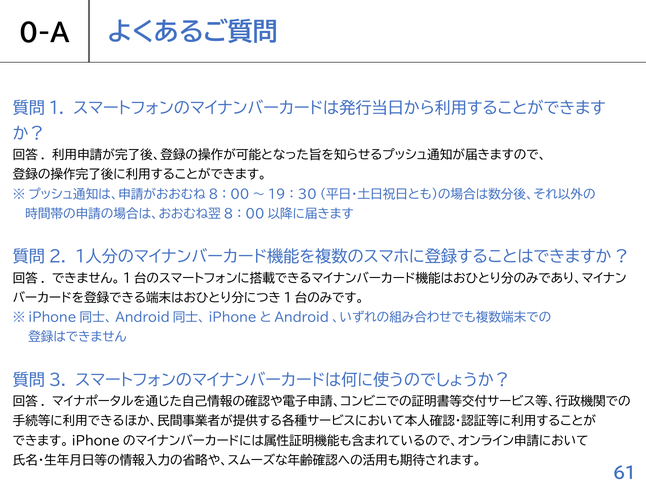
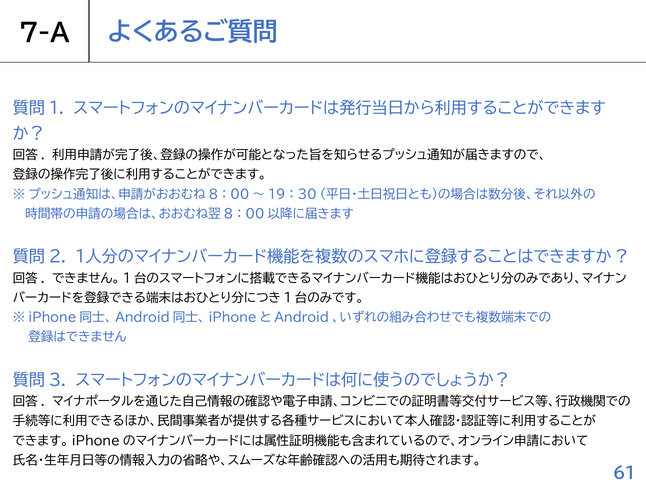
0-A: 0-A -> 7-A
